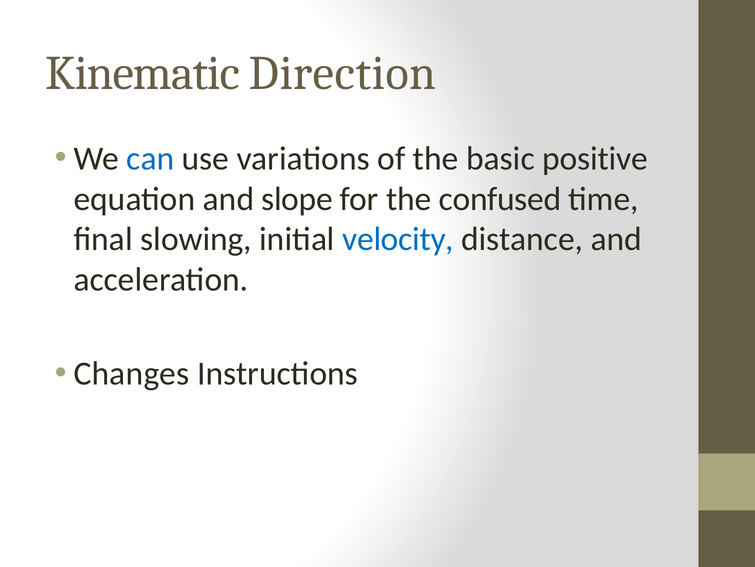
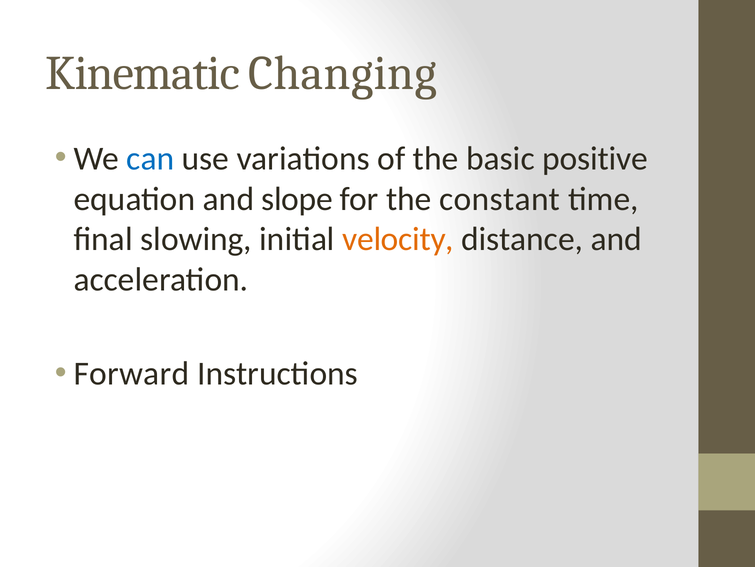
Direction: Direction -> Changing
confused: confused -> constant
velocity colour: blue -> orange
Changes: Changes -> Forward
